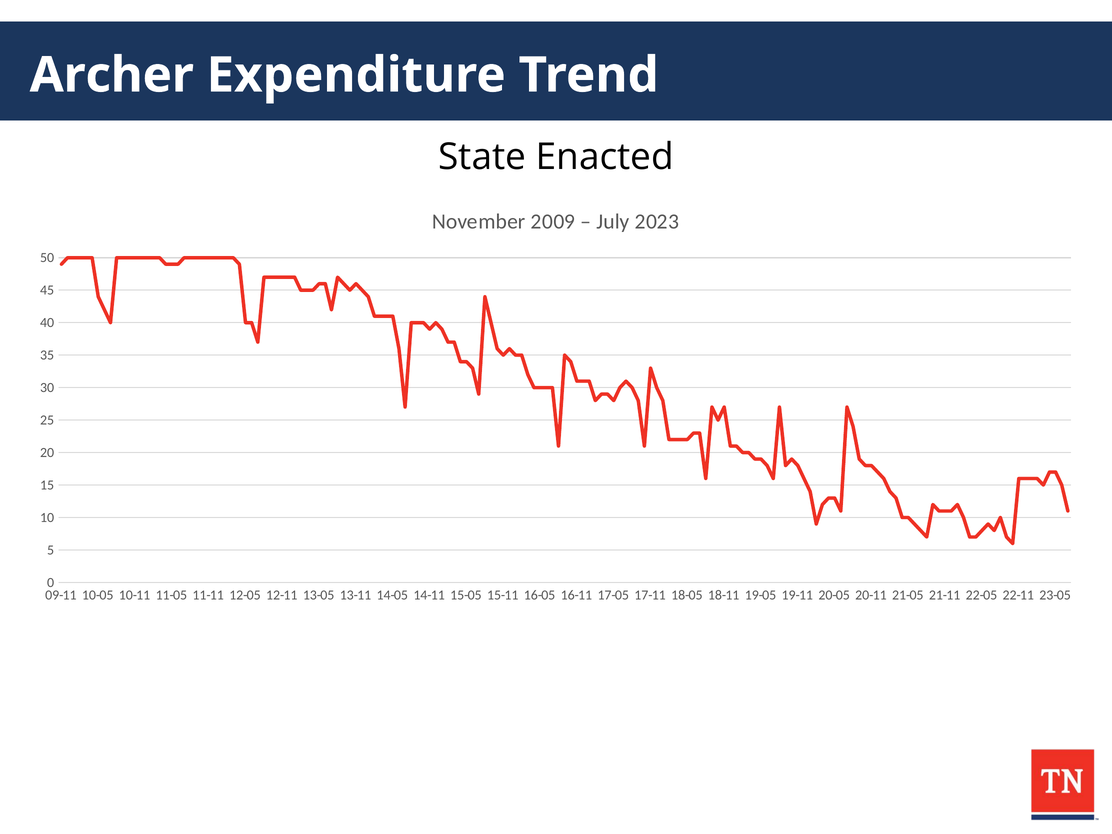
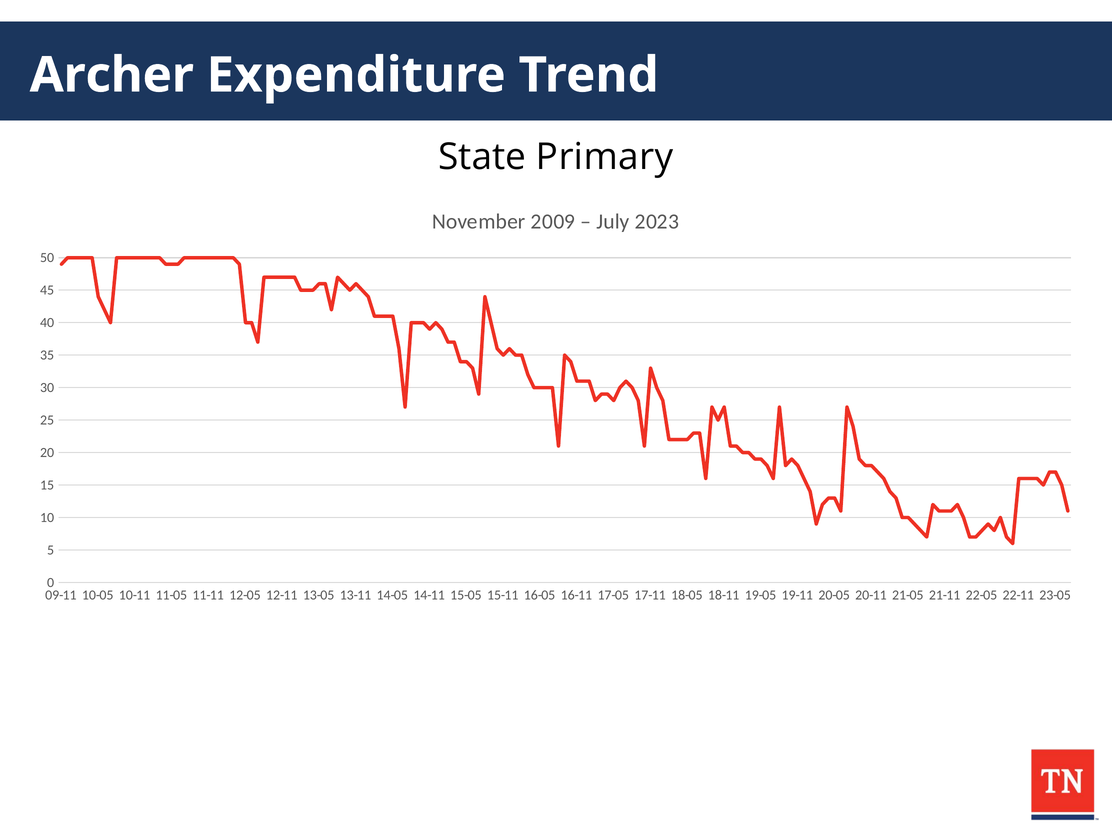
Enacted: Enacted -> Primary
